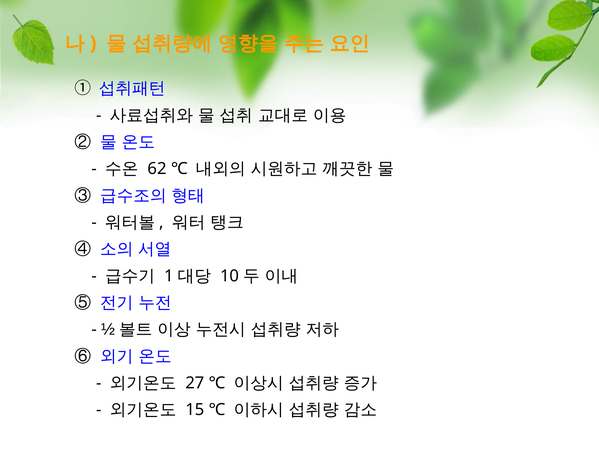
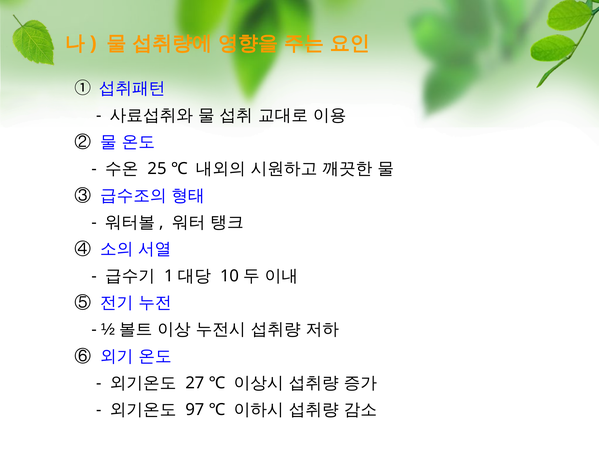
62: 62 -> 25
15: 15 -> 97
